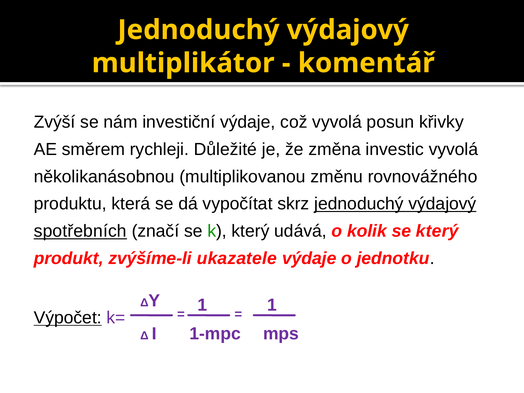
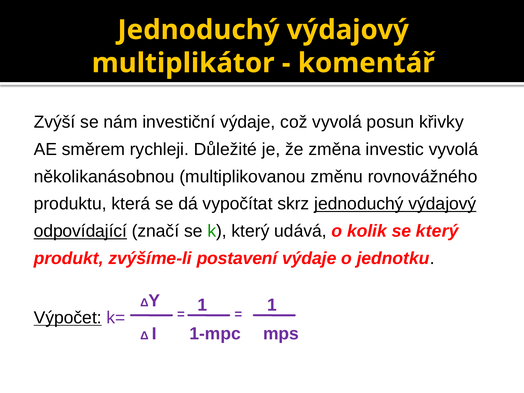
spotřebních: spotřebních -> odpovídající
ukazatele: ukazatele -> postavení
